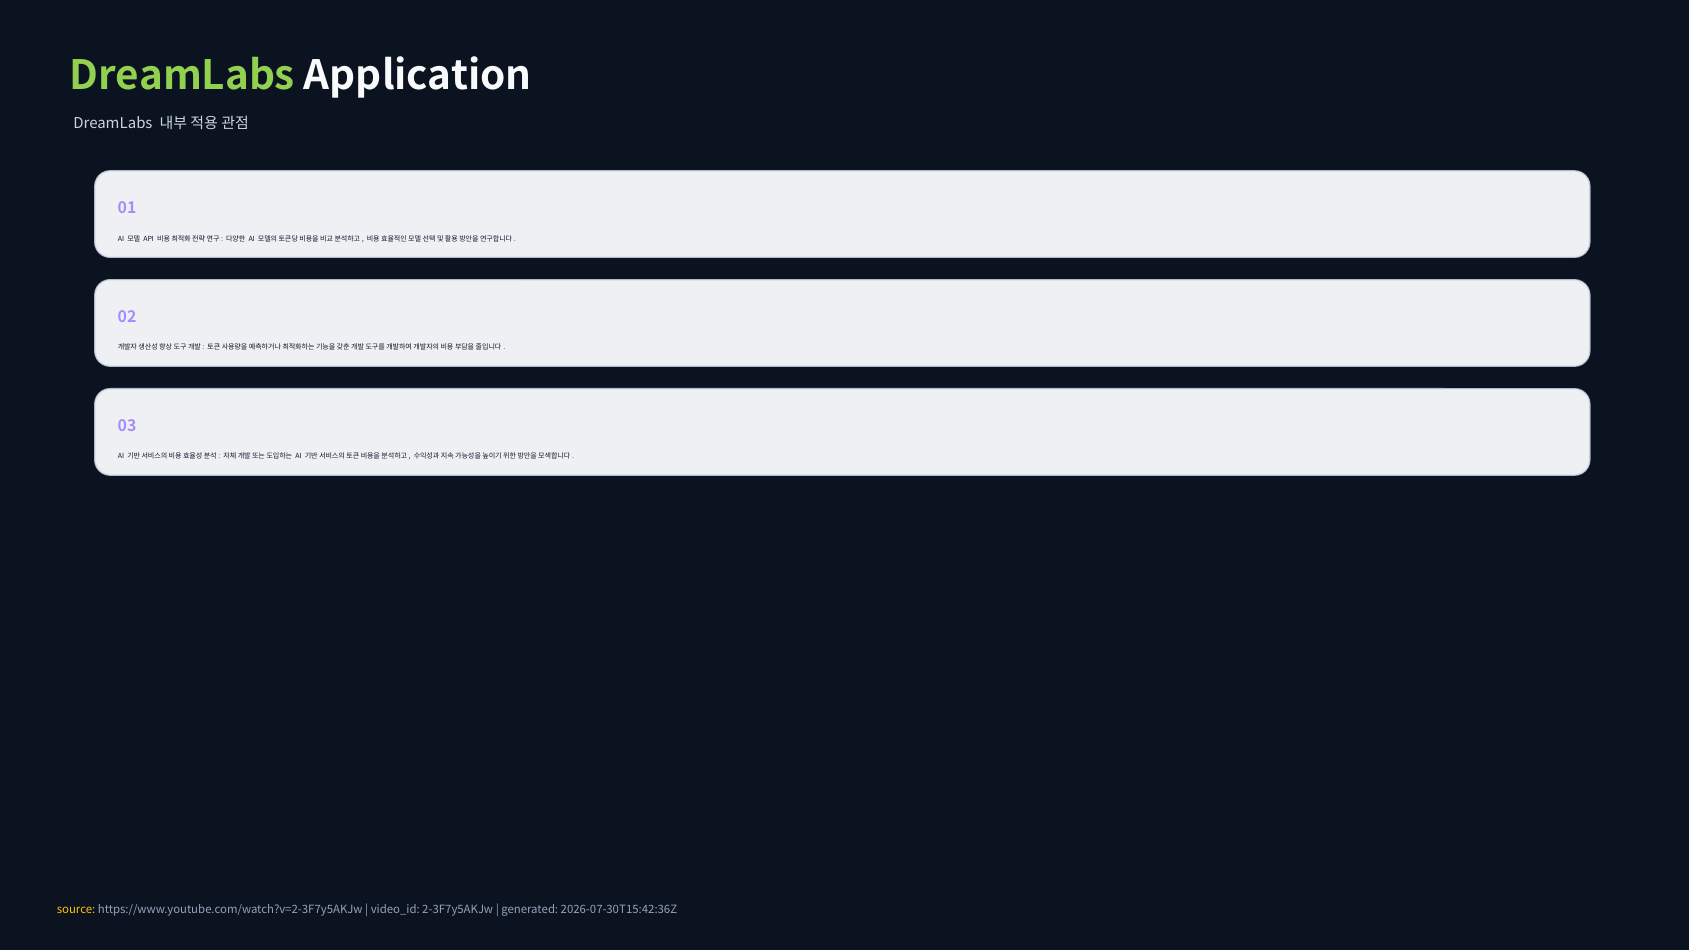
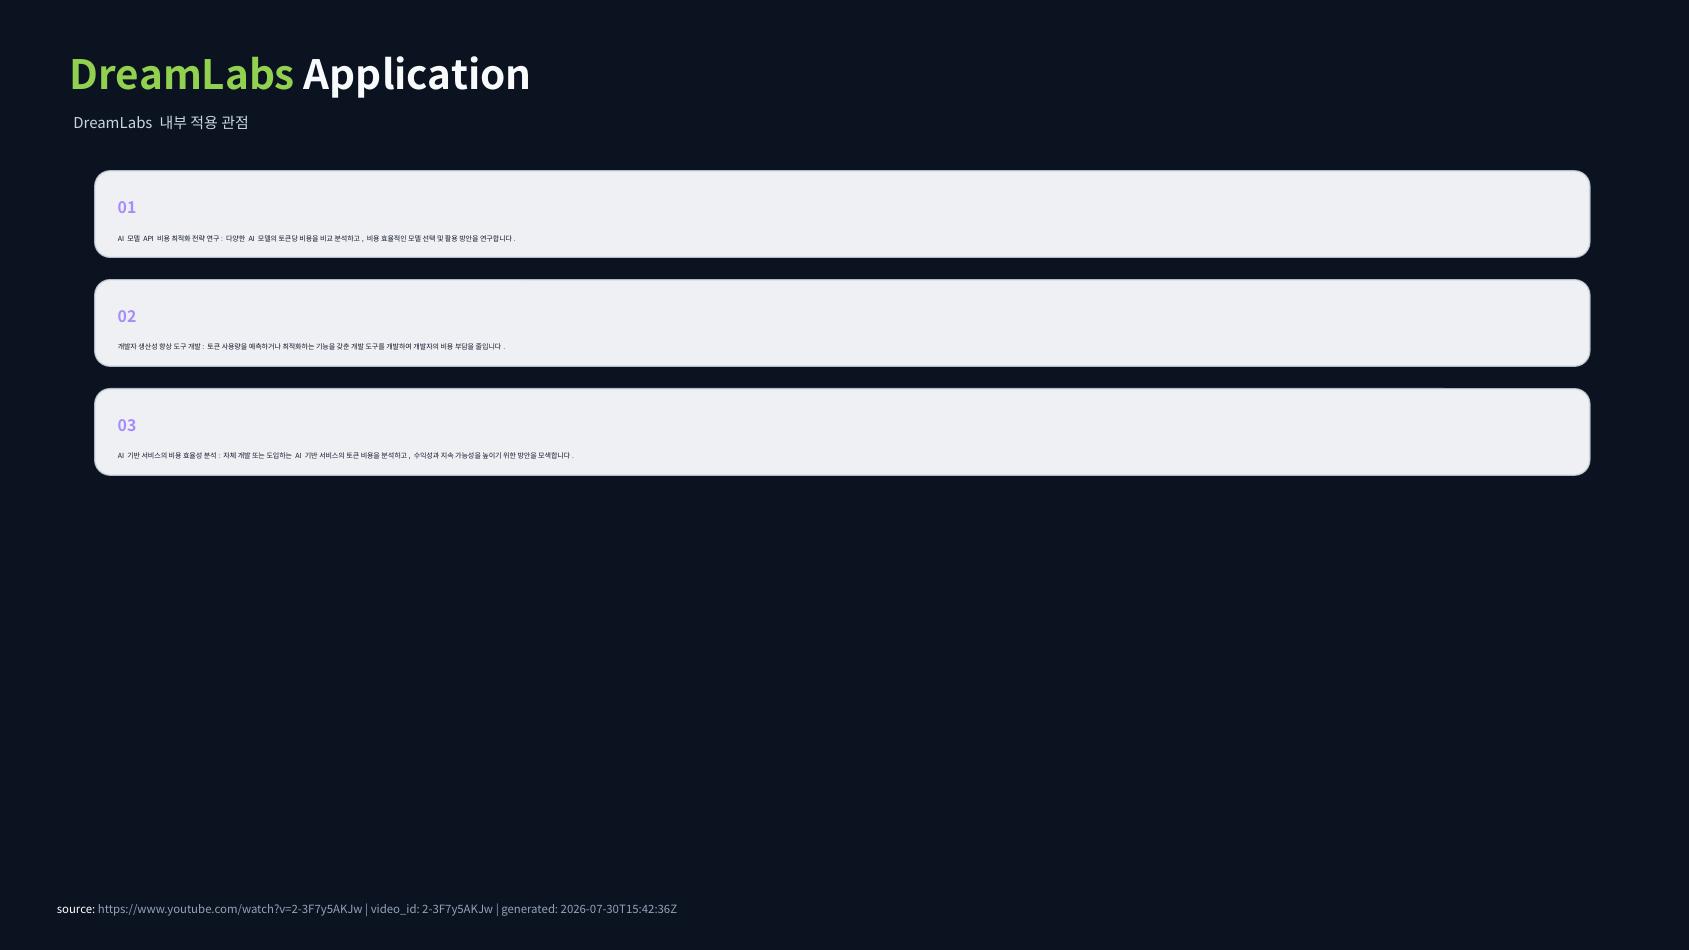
source colour: yellow -> white
